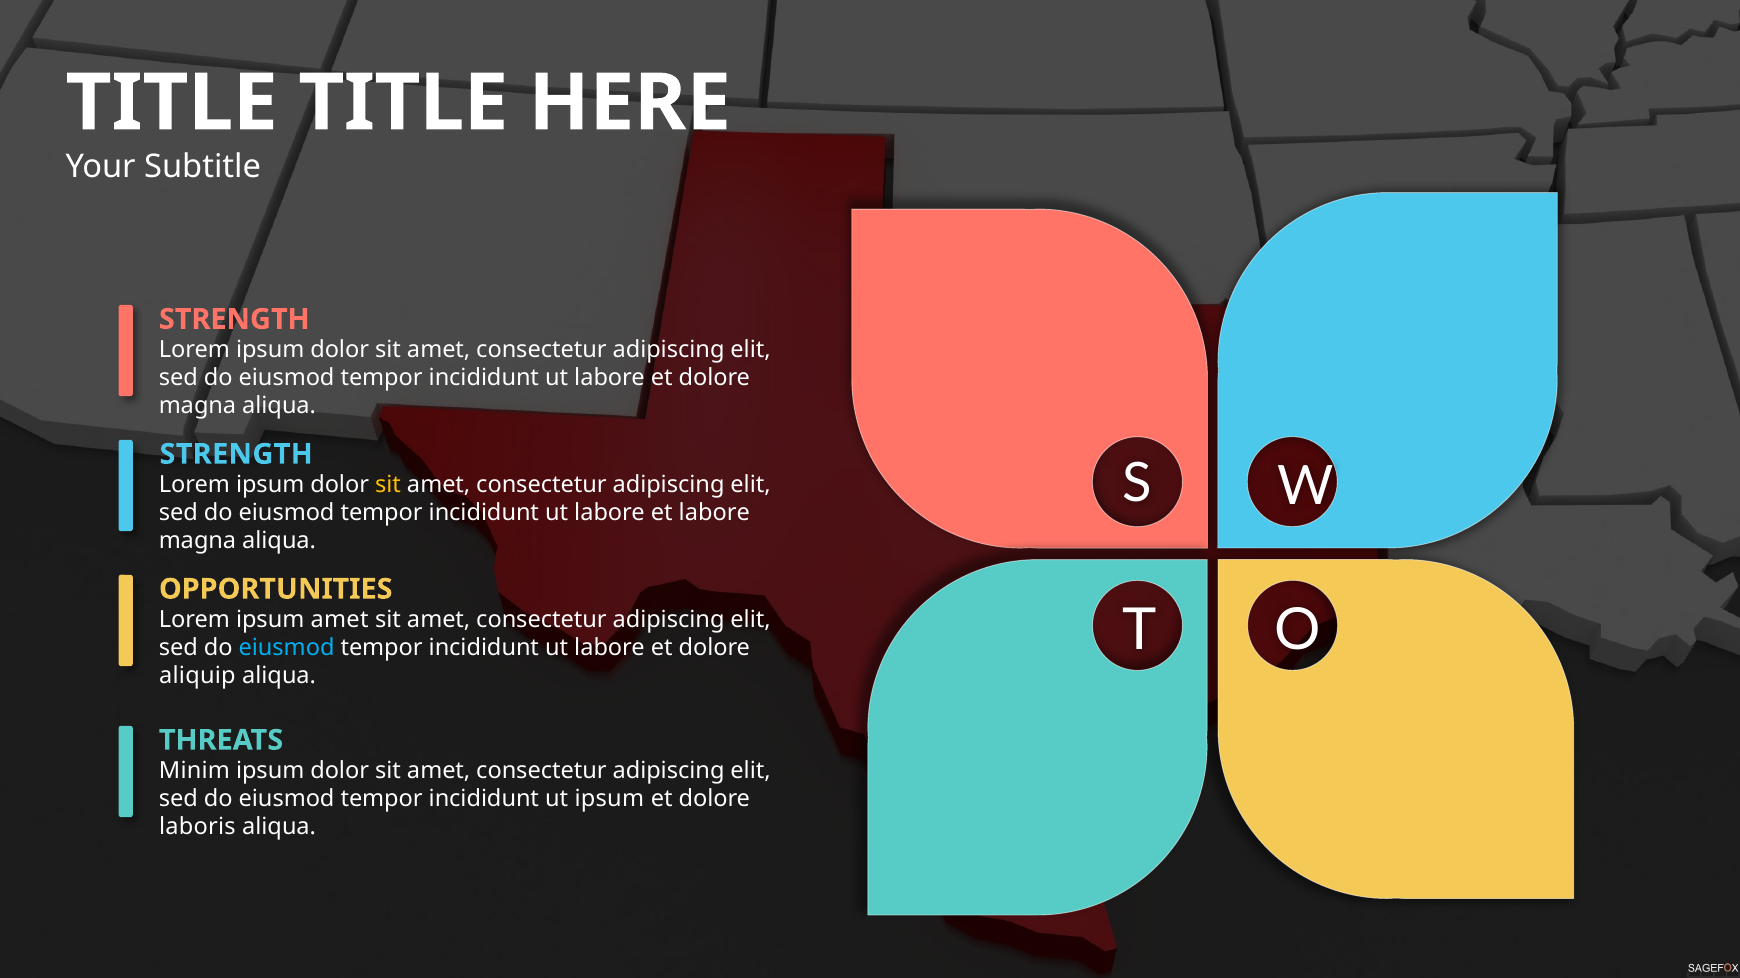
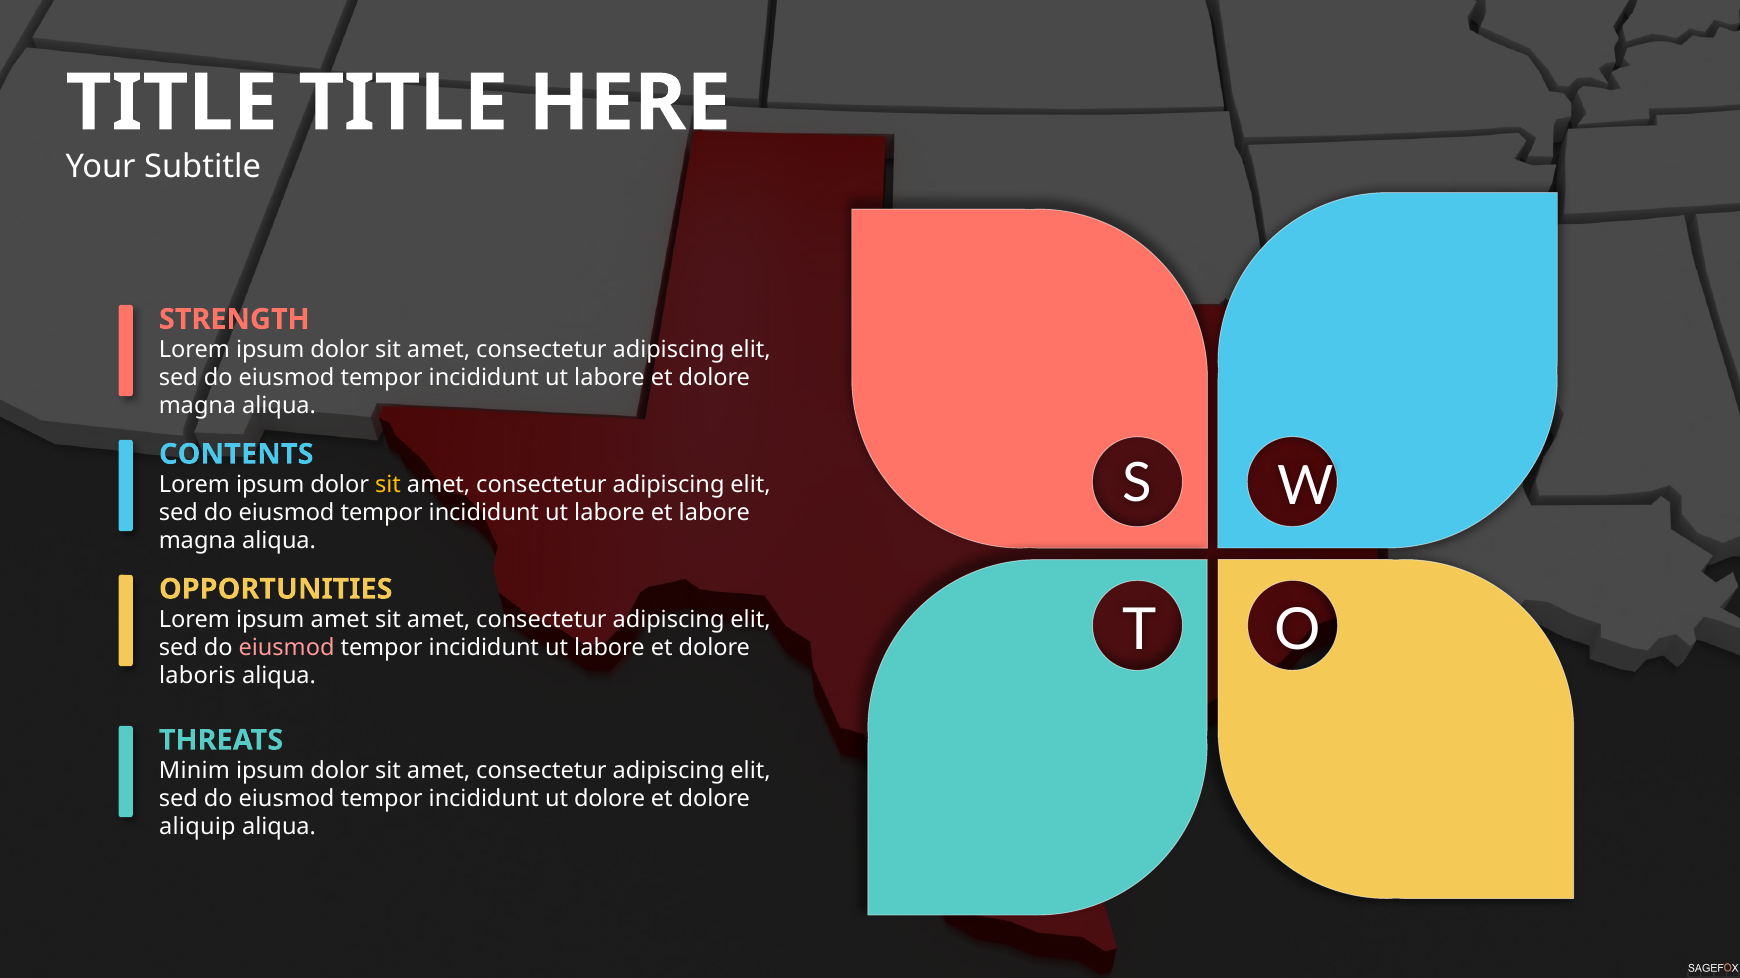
STRENGTH at (236, 455): STRENGTH -> CONTENTS
eiusmod at (287, 648) colour: light blue -> pink
aliquip: aliquip -> laboris
ut ipsum: ipsum -> dolore
laboris: laboris -> aliquip
